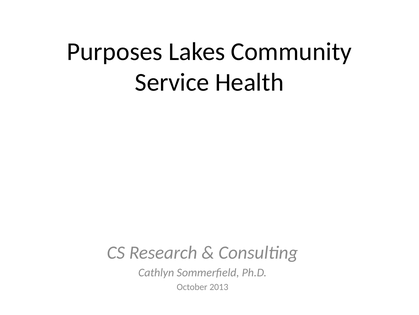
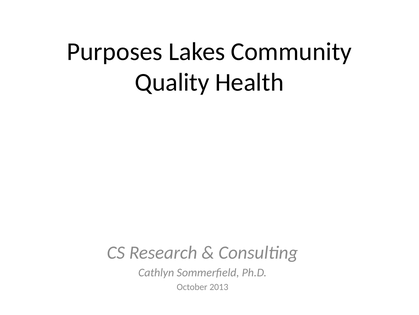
Service: Service -> Quality
